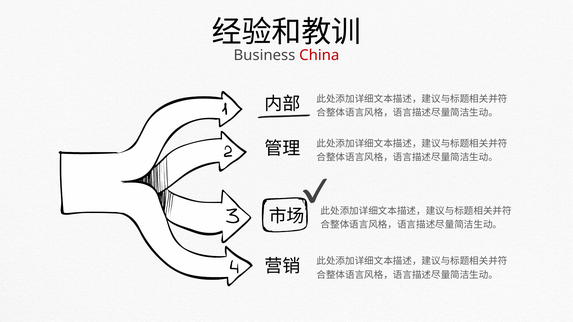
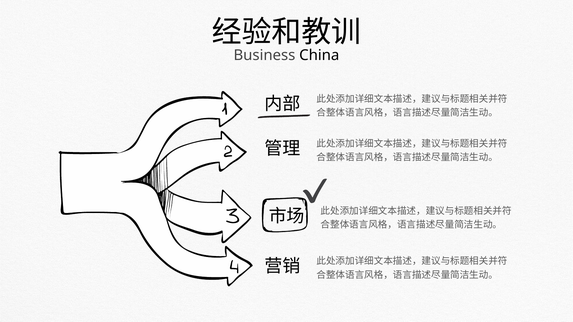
China colour: red -> black
